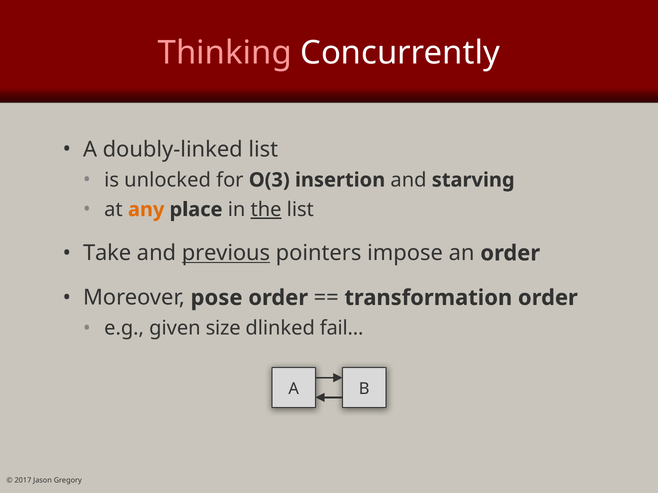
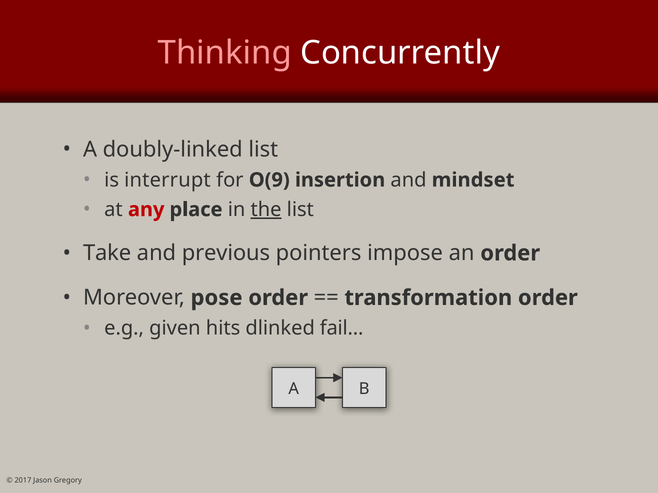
unlocked: unlocked -> interrupt
O(3: O(3 -> O(9
starving: starving -> mindset
any colour: orange -> red
previous underline: present -> none
size: size -> hits
